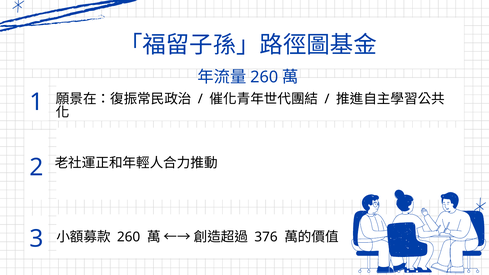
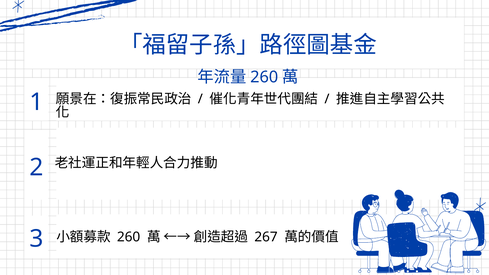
376: 376 -> 267
